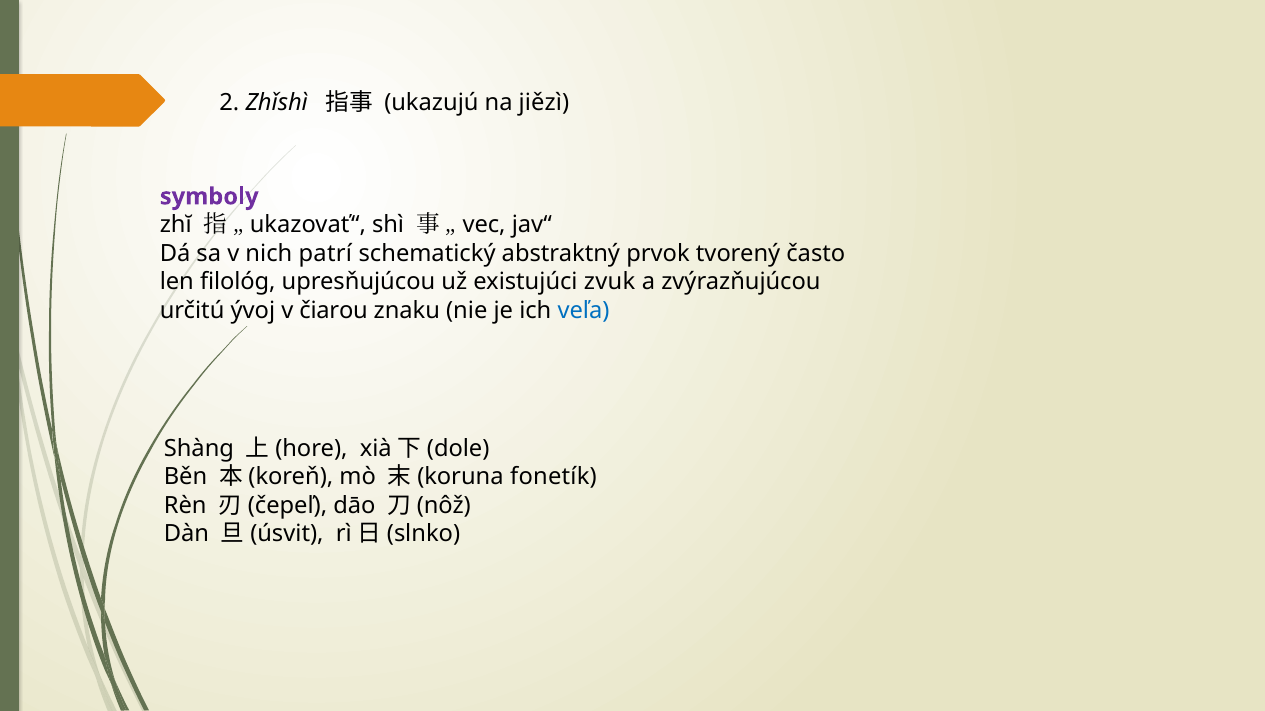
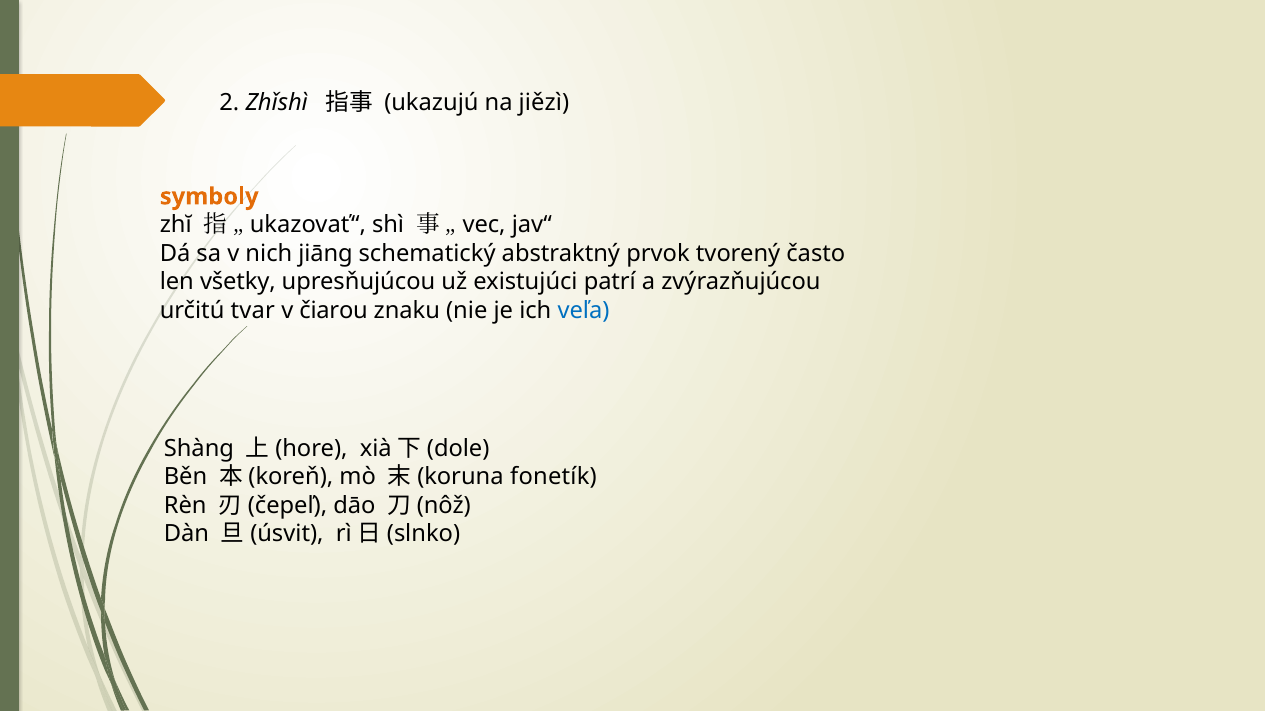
symboly colour: purple -> orange
patrí: patrí -> jiāng
filológ: filológ -> všetky
zvuk: zvuk -> patrí
ývoj: ývoj -> tvar
